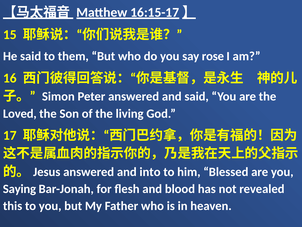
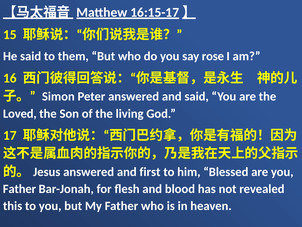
into: into -> first
Saying at (19, 189): Saying -> Father
